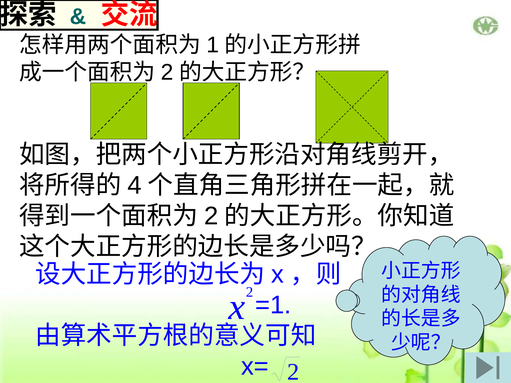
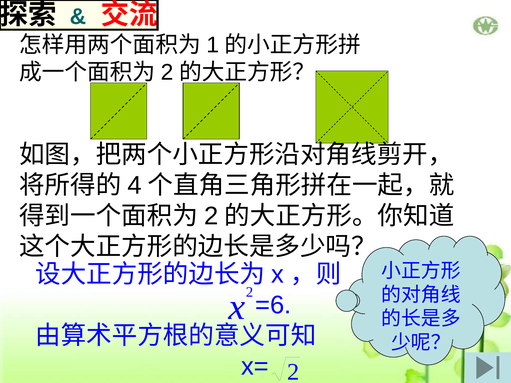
=1: =1 -> =6
